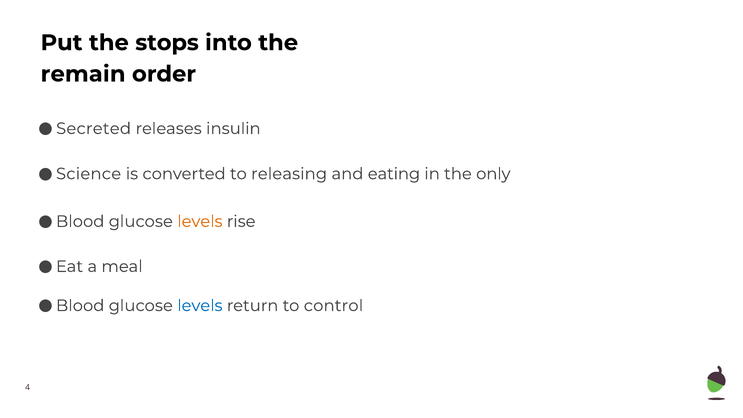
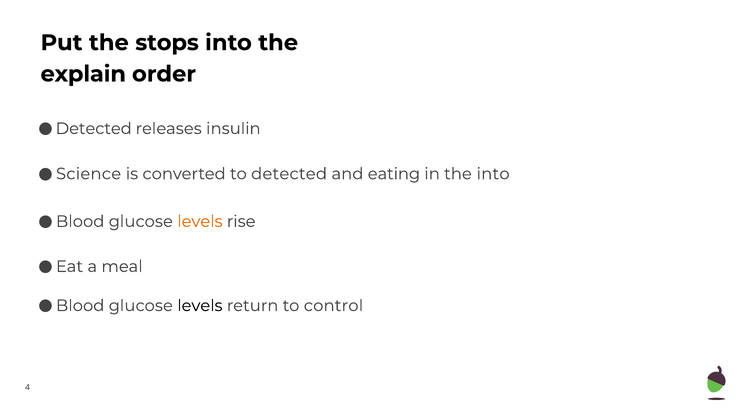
remain: remain -> explain
Secreted at (94, 129): Secreted -> Detected
to releasing: releasing -> detected
the only: only -> into
levels at (200, 306) colour: blue -> black
